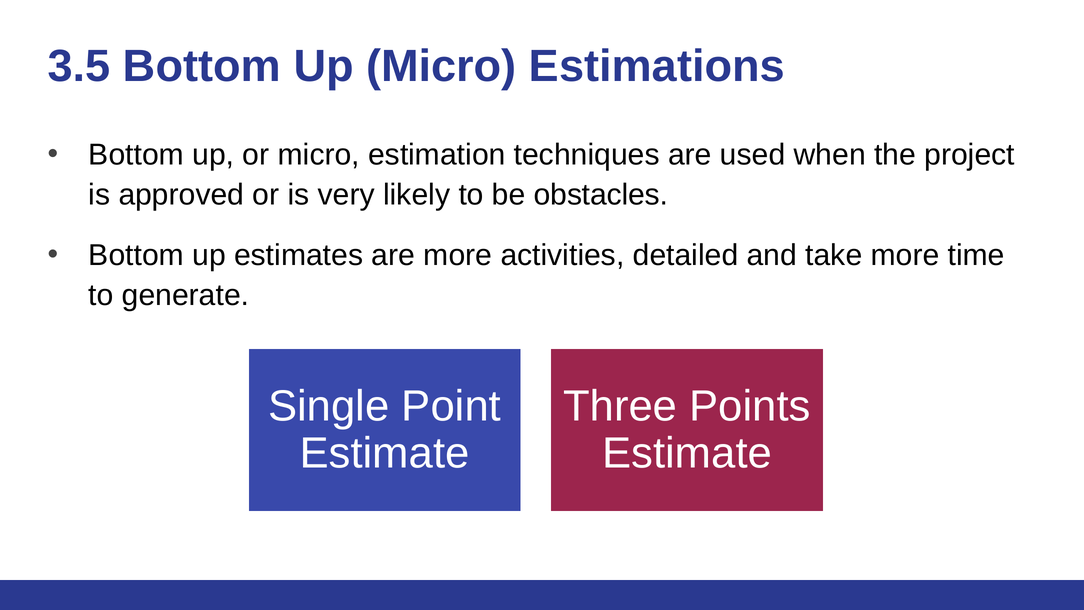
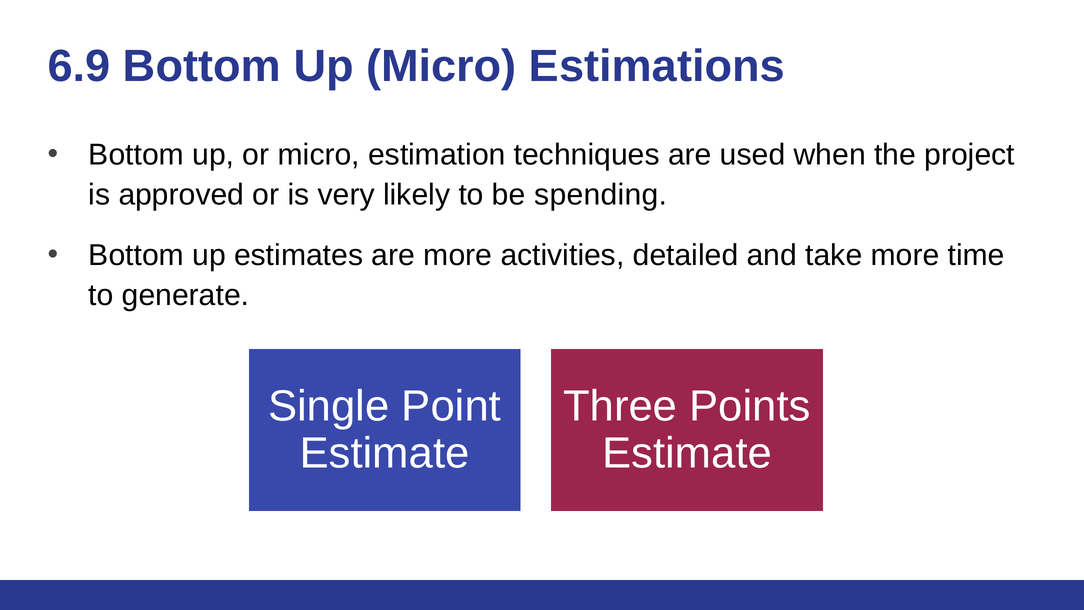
3.5: 3.5 -> 6.9
obstacles: obstacles -> spending
